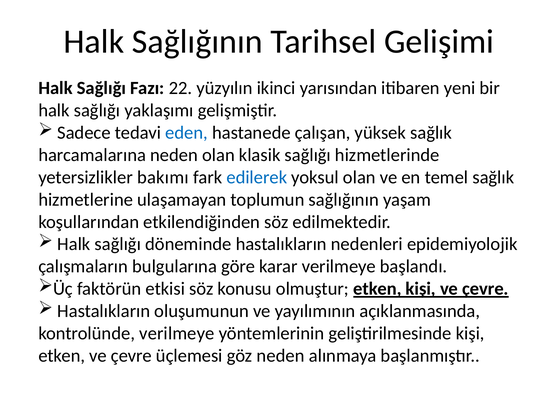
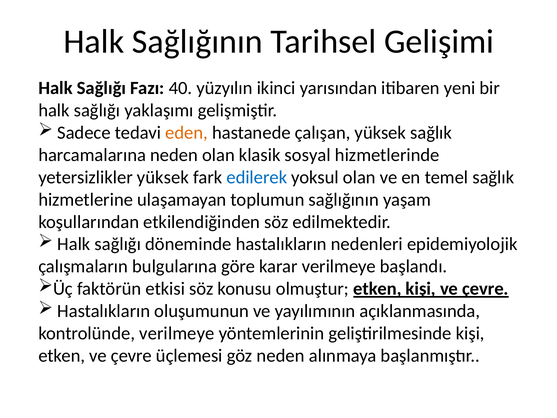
22: 22 -> 40
eden colour: blue -> orange
klasik sağlığı: sağlığı -> sosyal
yetersizlikler bakımı: bakımı -> yüksek
